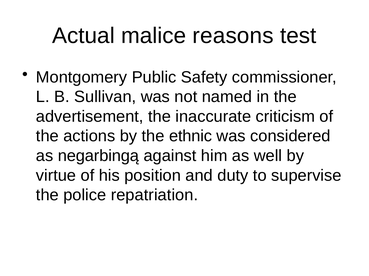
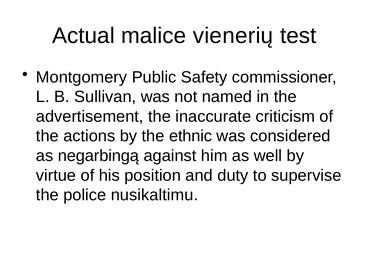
reasons: reasons -> vienerių
repatriation: repatriation -> nusikaltimu
